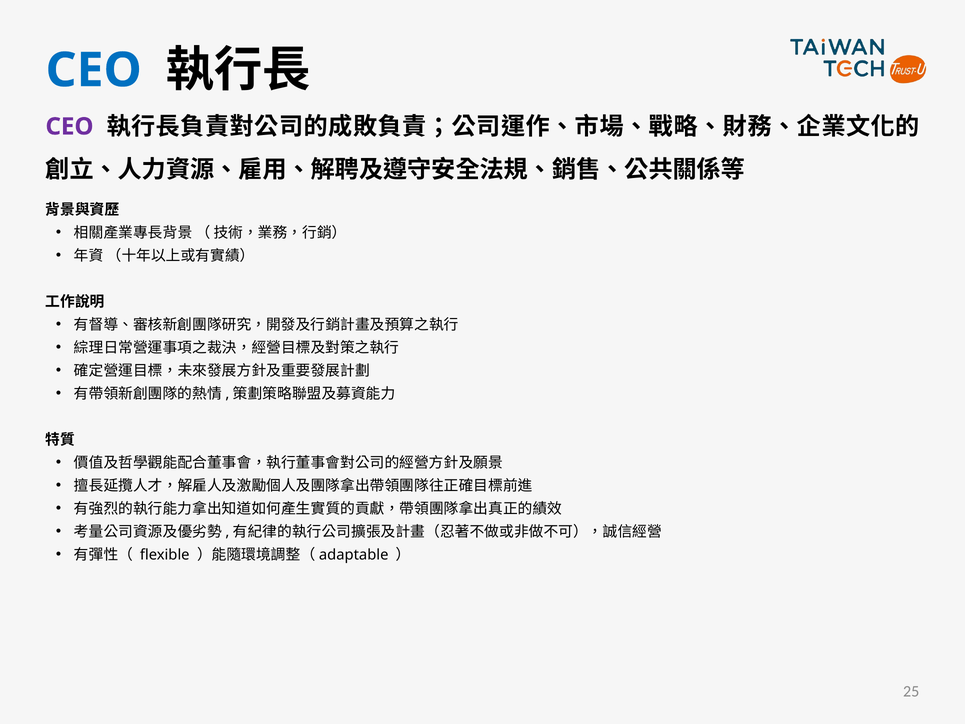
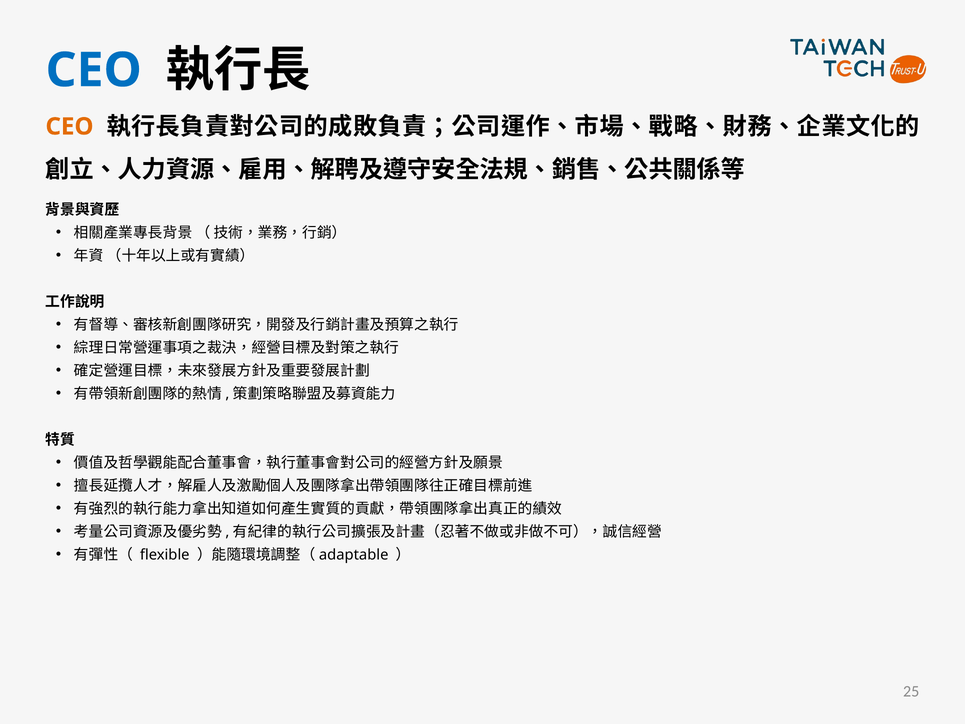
CEO at (69, 127) colour: purple -> orange
